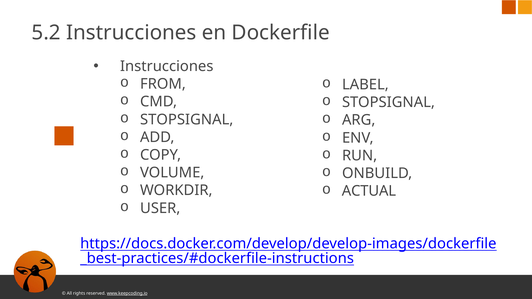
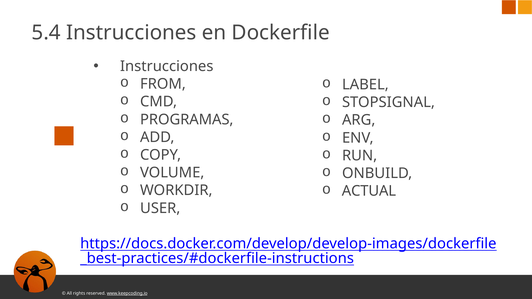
5.2: 5.2 -> 5.4
STOPSIGNAL at (187, 120): STOPSIGNAL -> PROGRAMAS
